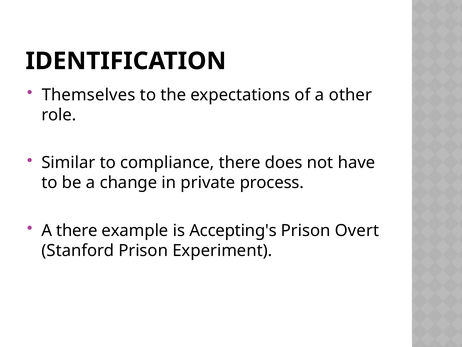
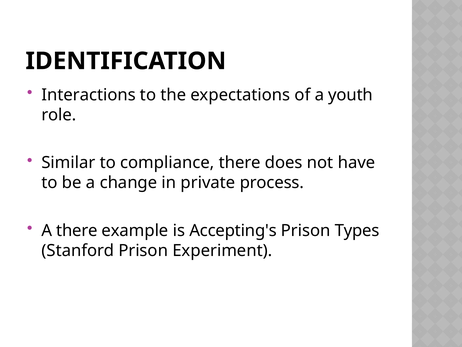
Themselves: Themselves -> Interactions
other: other -> youth
Overt: Overt -> Types
